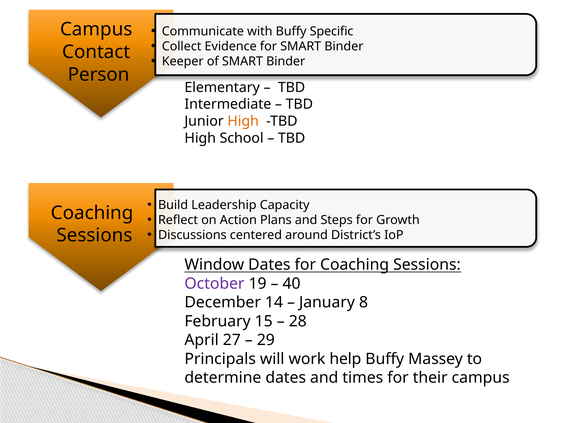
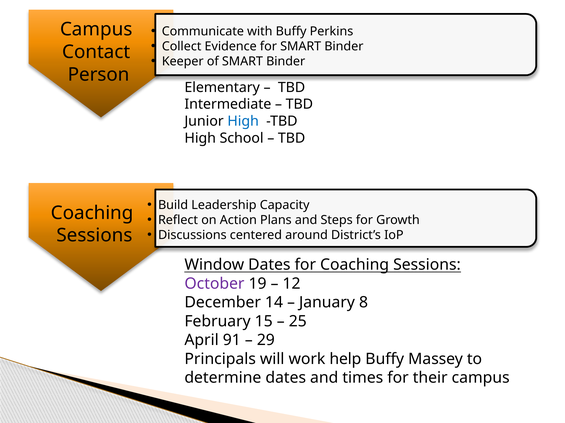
Specific: Specific -> Perkins
High at (243, 121) colour: orange -> blue
40: 40 -> 12
28: 28 -> 25
27: 27 -> 91
